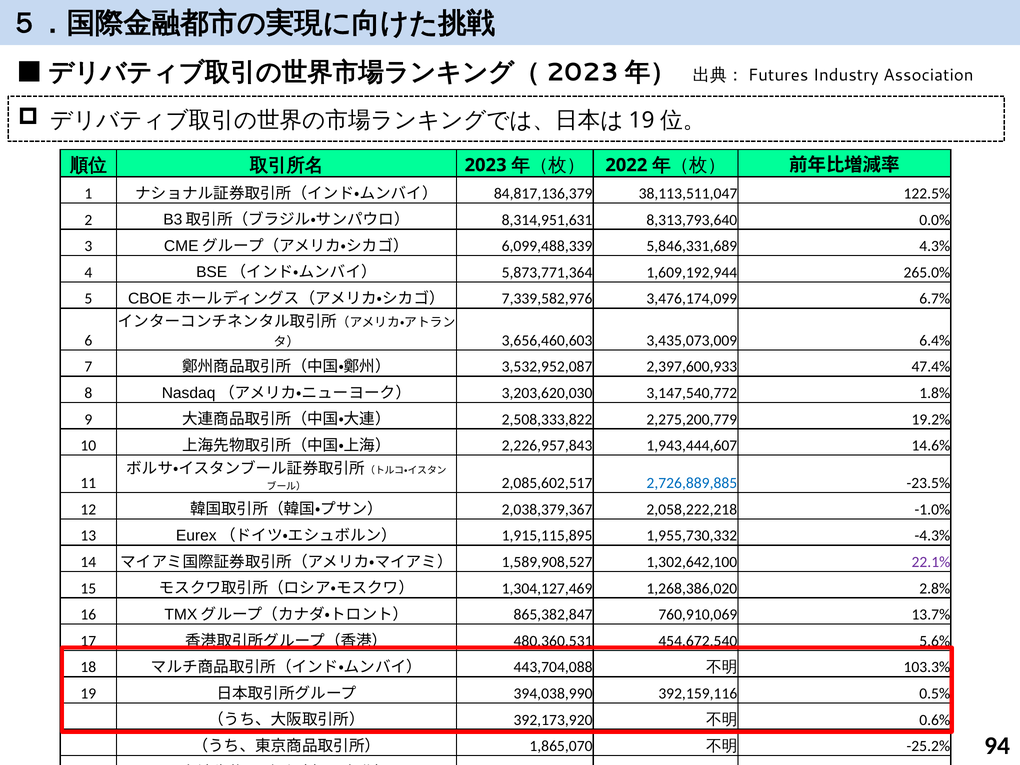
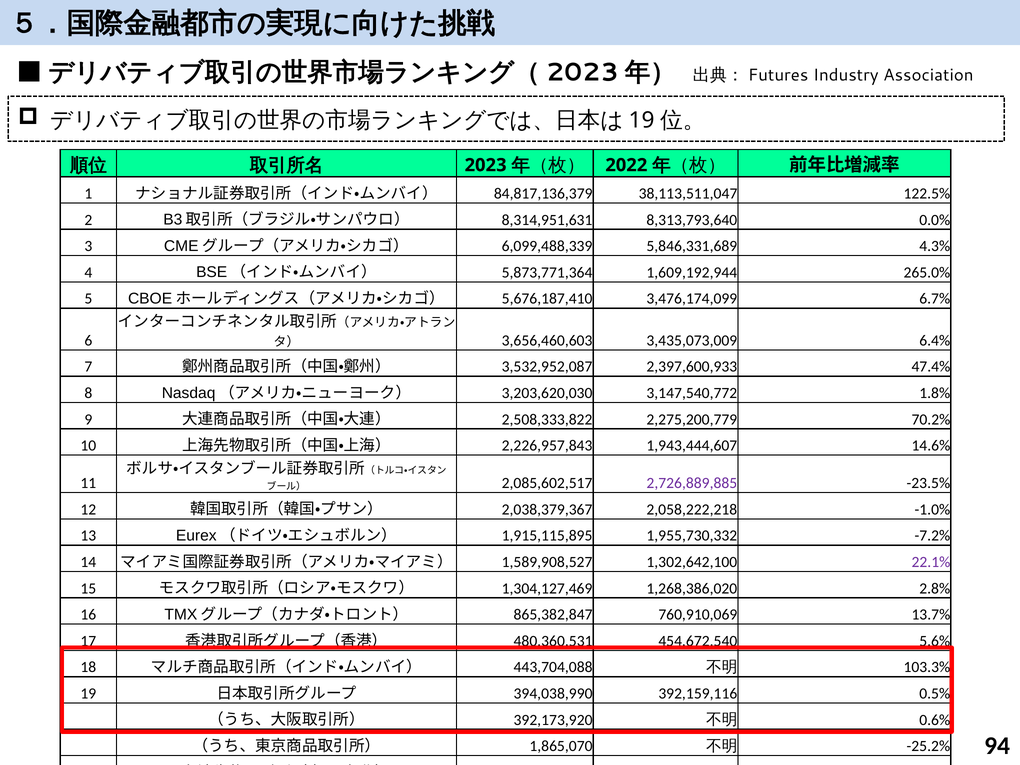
7,339,582,976: 7,339,582,976 -> 5,676,187,410
19.2%: 19.2% -> 70.2%
2,726,889,885 colour: blue -> purple
-4.3%: -4.3% -> -7.2%
